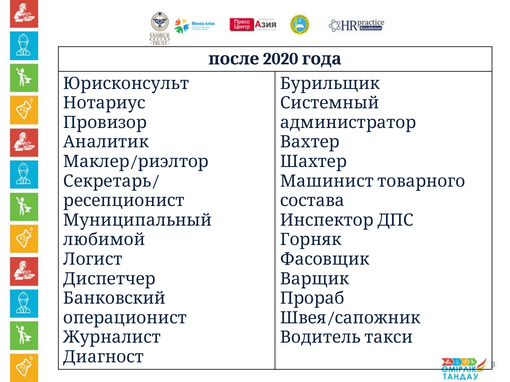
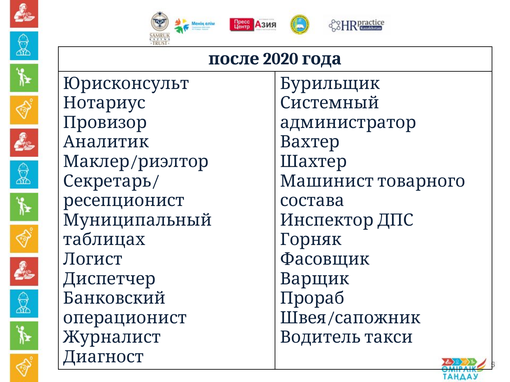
любимой: любимой -> таблицах
